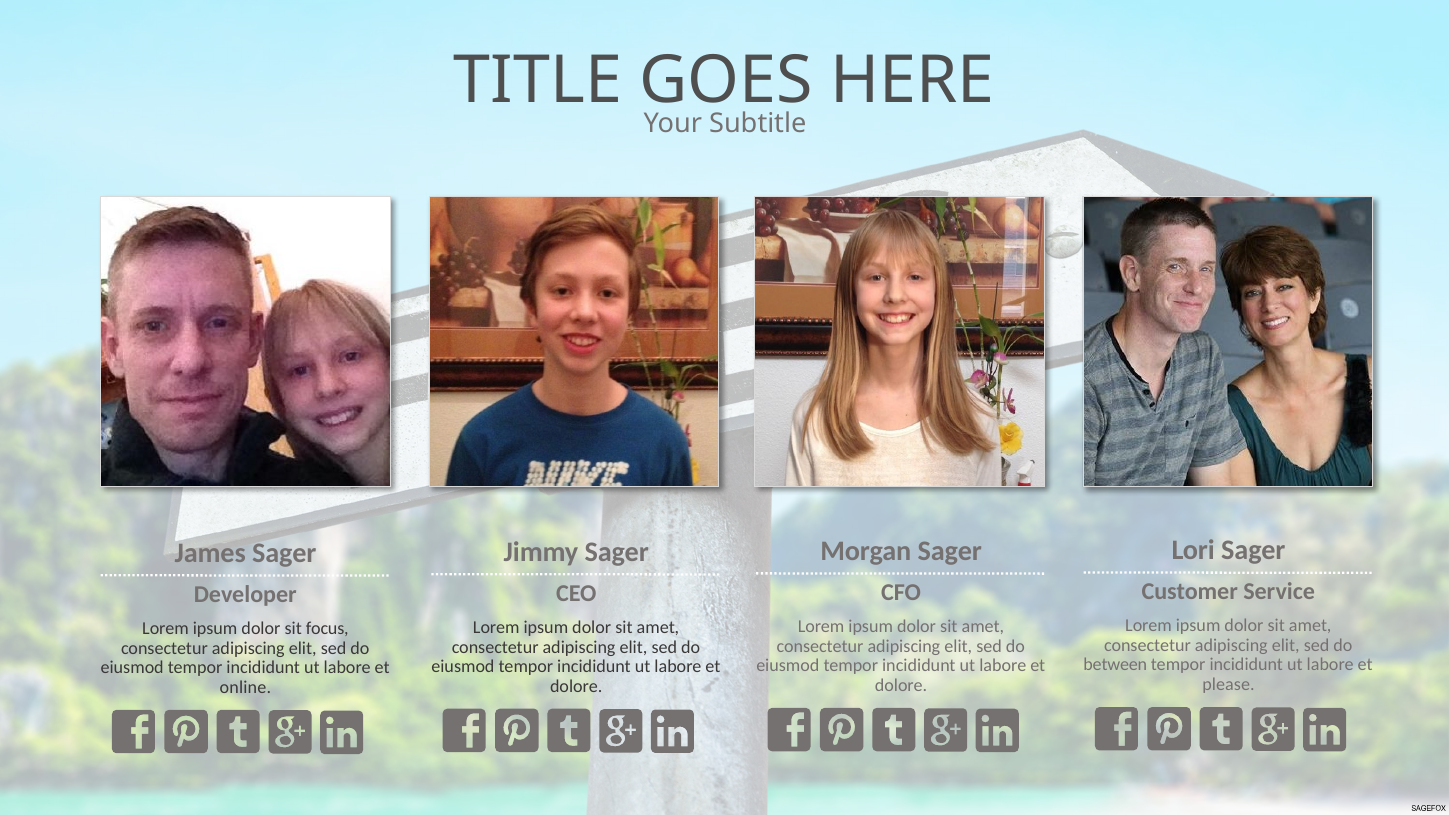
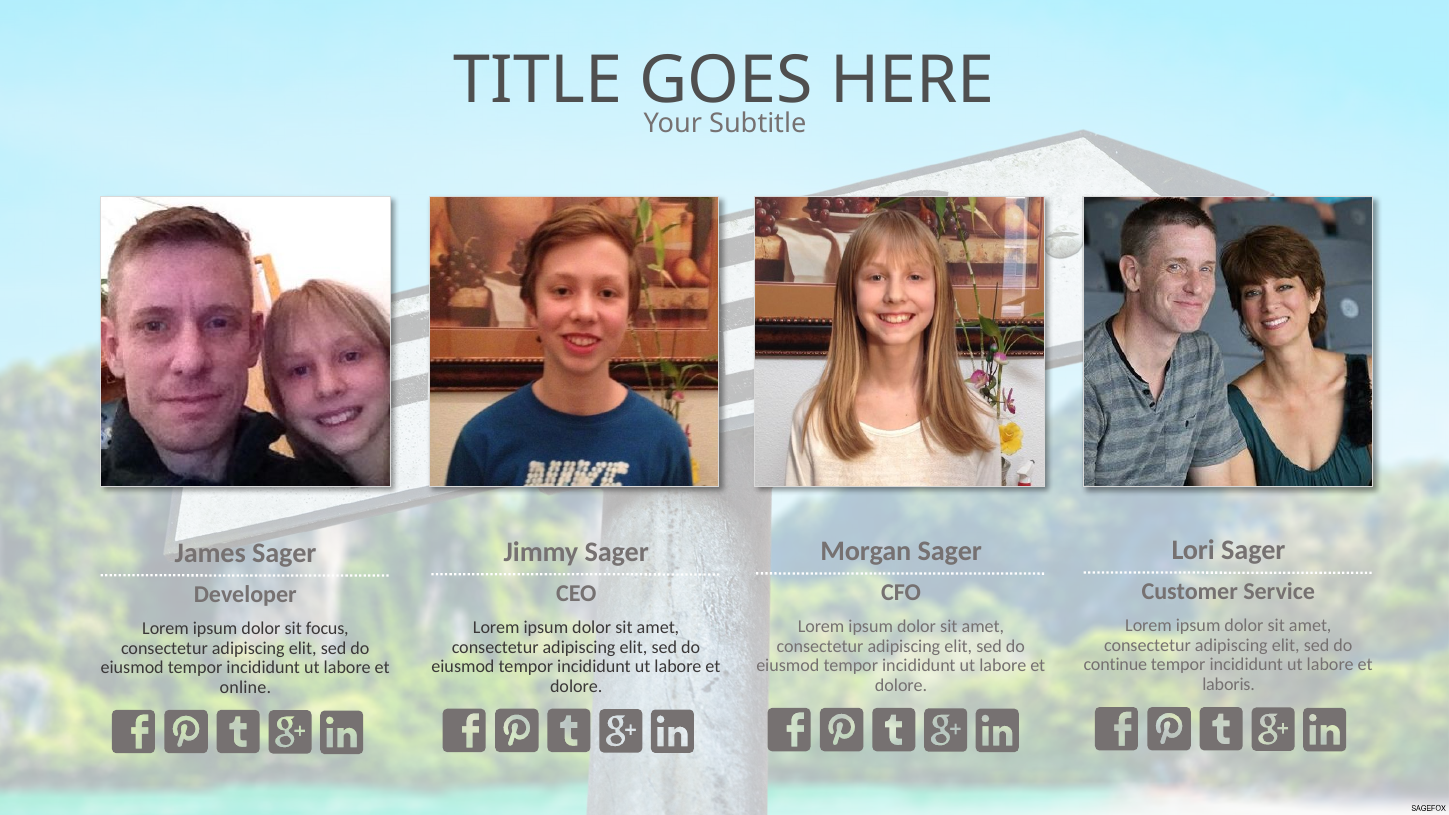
between: between -> continue
please: please -> laboris
